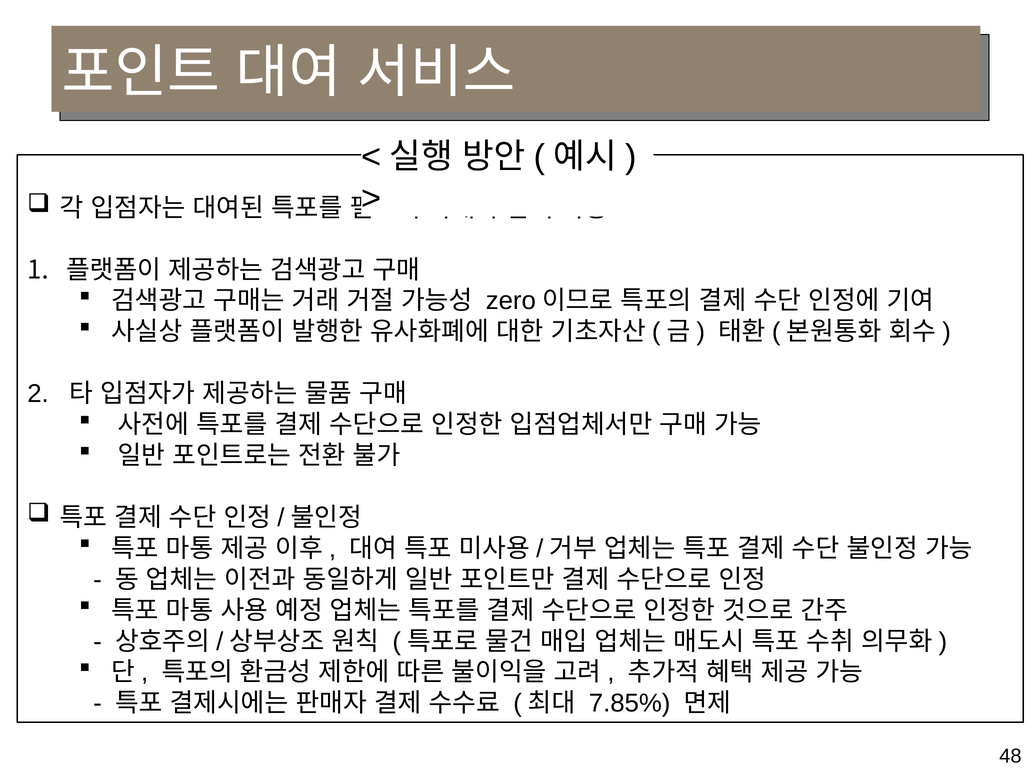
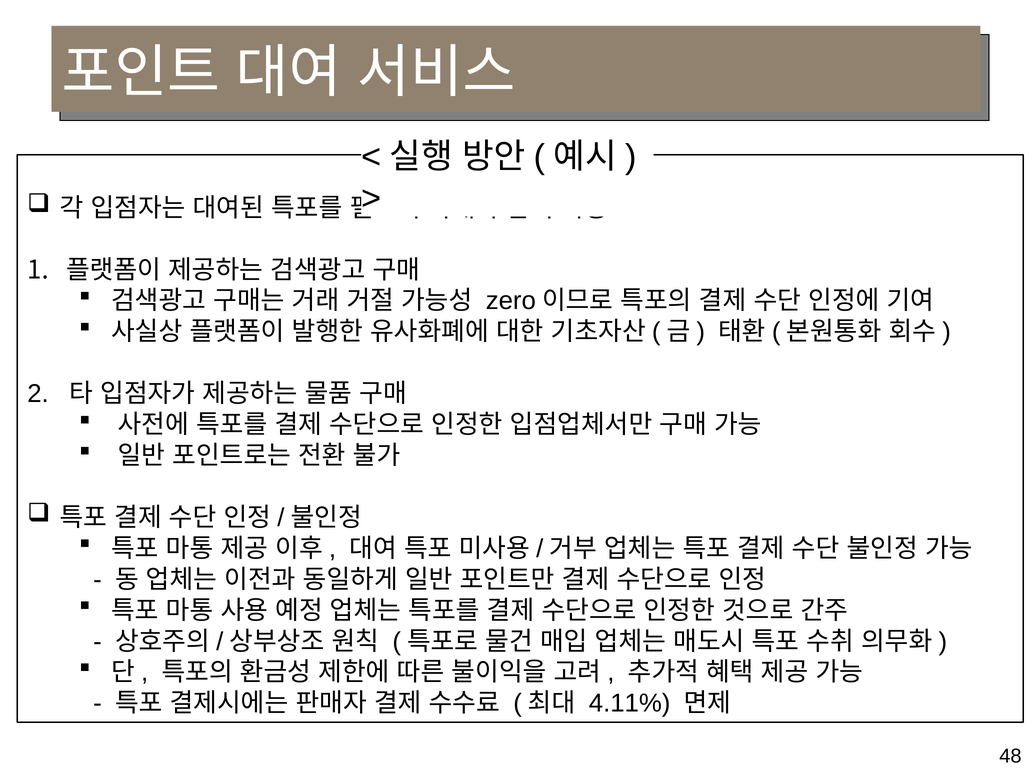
7.85%: 7.85% -> 4.11%
